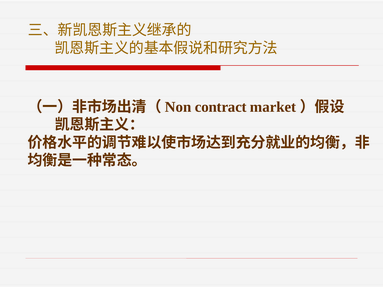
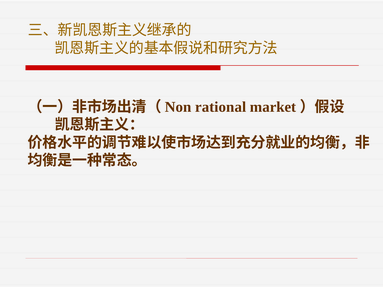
contract: contract -> rational
